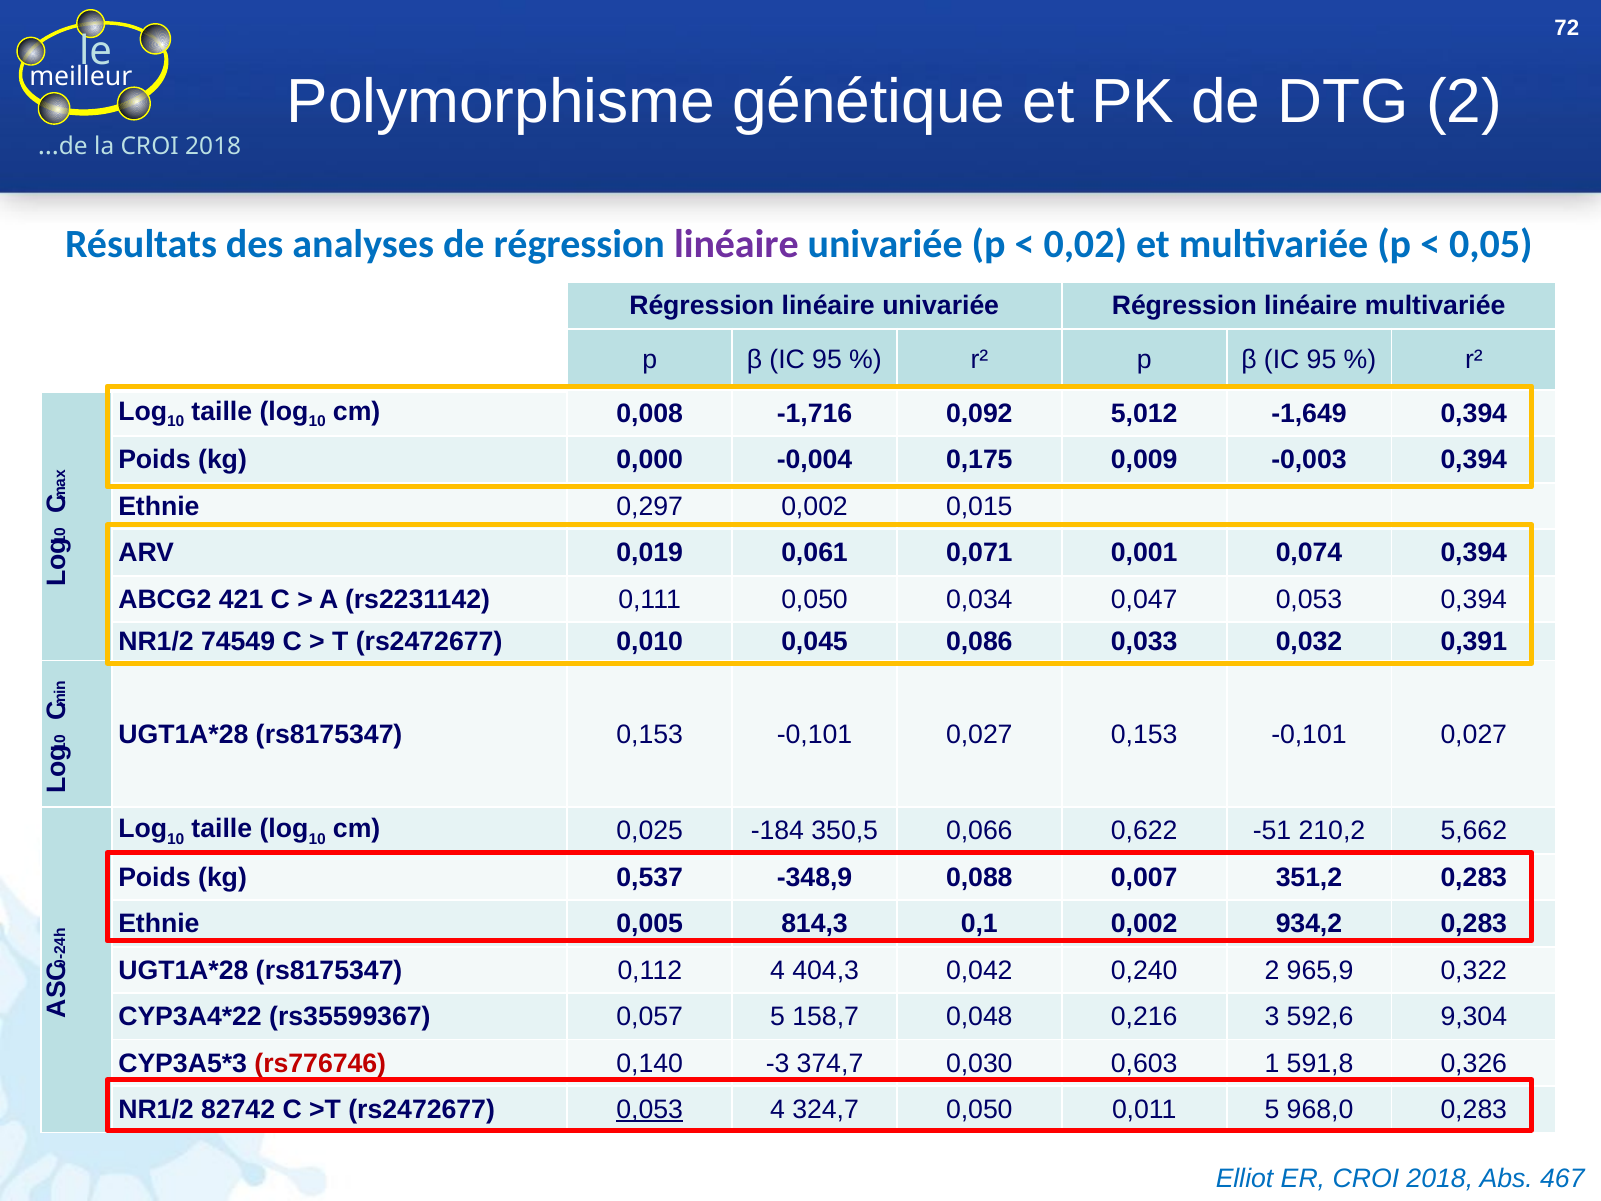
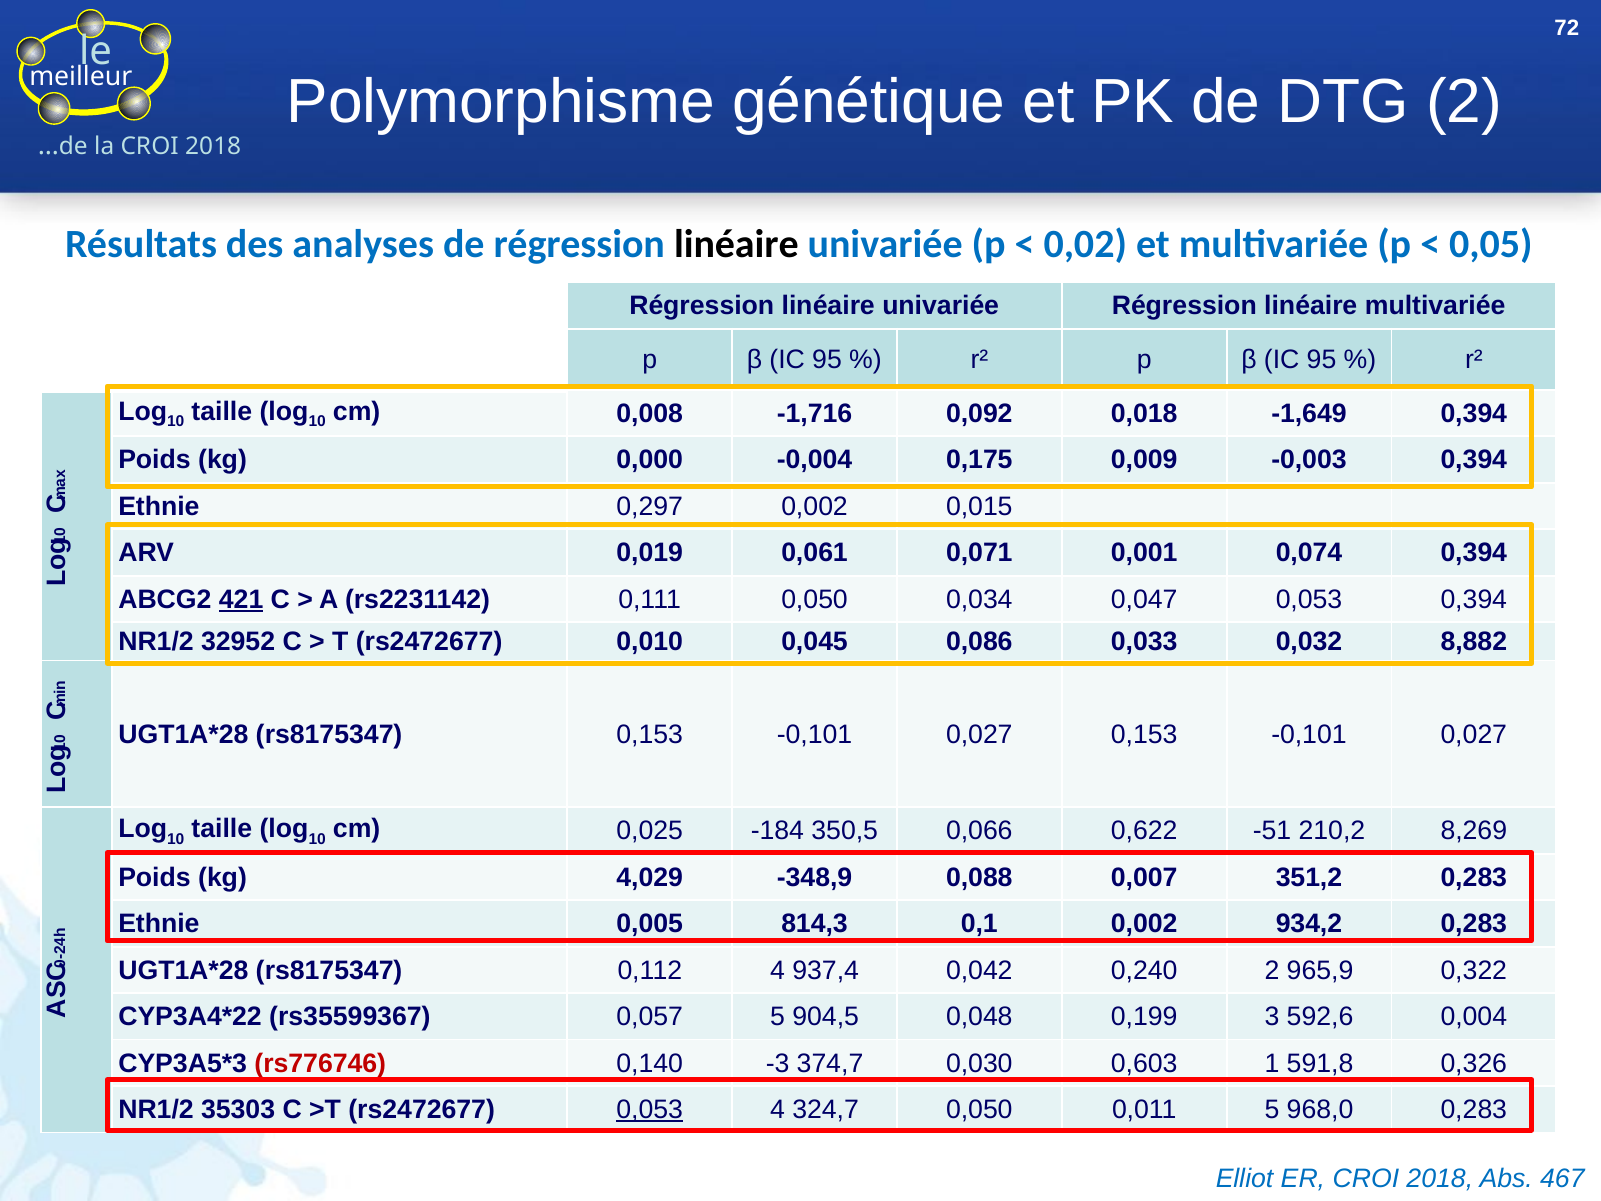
linéaire at (736, 244) colour: purple -> black
5,012: 5,012 -> 0,018
421 underline: none -> present
74549: 74549 -> 32952
0,391: 0,391 -> 8,882
5,662: 5,662 -> 8,269
0,537: 0,537 -> 4,029
404,3: 404,3 -> 937,4
158,7: 158,7 -> 904,5
0,216: 0,216 -> 0,199
9,304: 9,304 -> 0,004
82742: 82742 -> 35303
